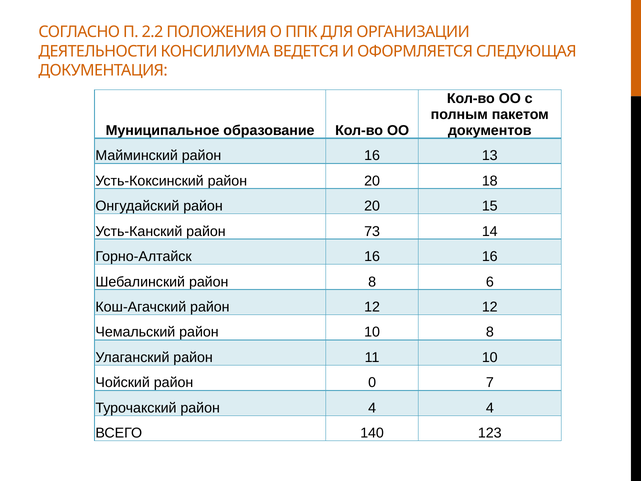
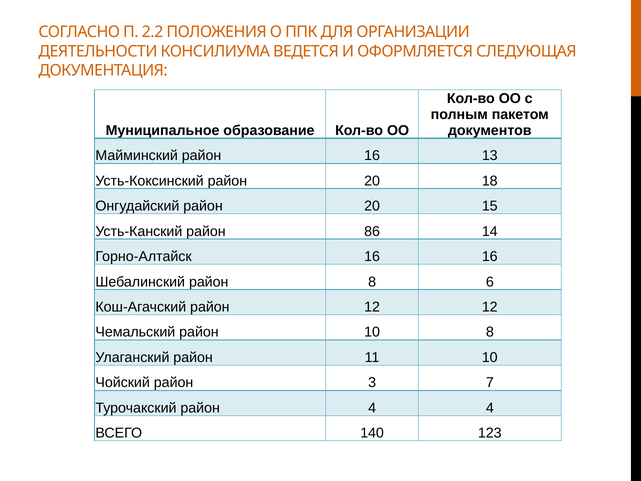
73: 73 -> 86
0: 0 -> 3
